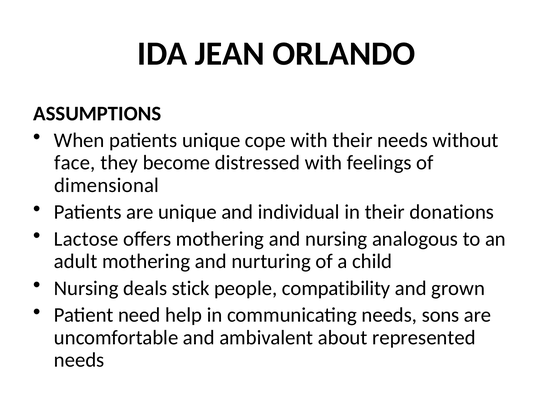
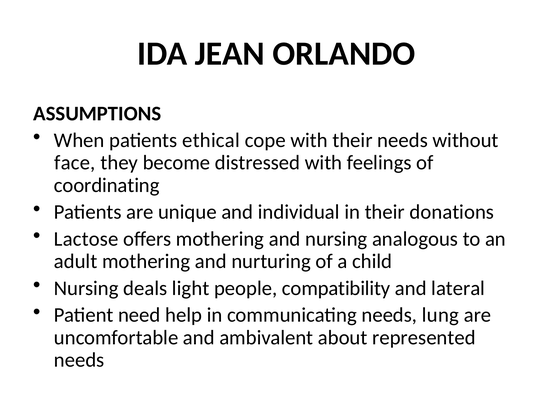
patients unique: unique -> ethical
dimensional: dimensional -> coordinating
stick: stick -> light
grown: grown -> lateral
sons: sons -> lung
